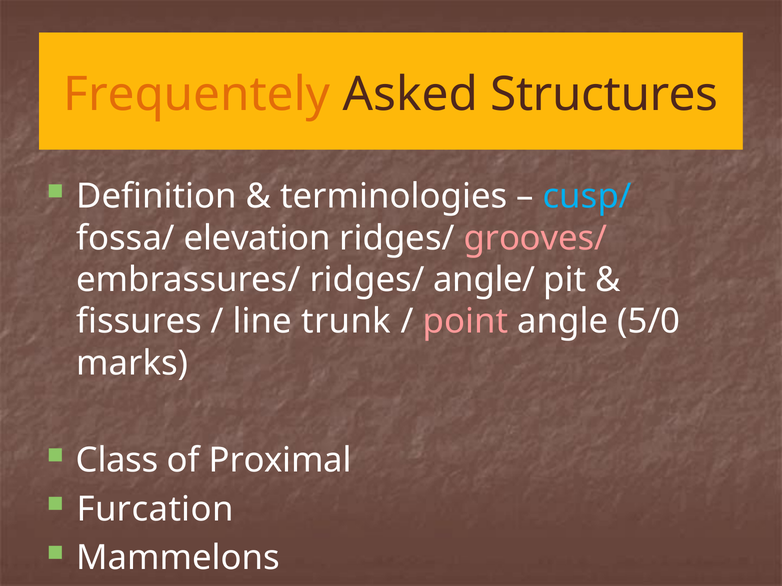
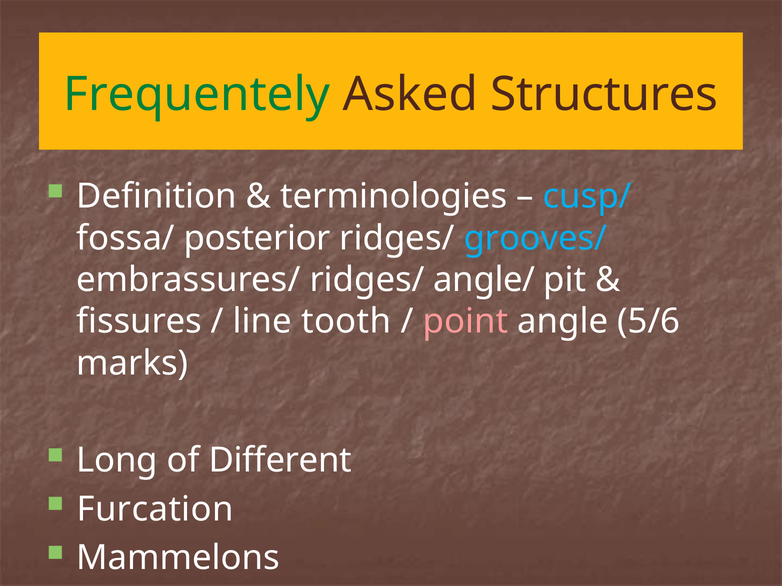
Frequentely colour: orange -> green
elevation: elevation -> posterior
grooves/ colour: pink -> light blue
trunk: trunk -> tooth
5/0: 5/0 -> 5/6
Class: Class -> Long
Proximal: Proximal -> Different
